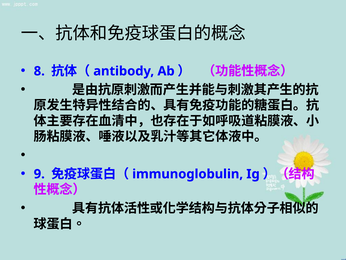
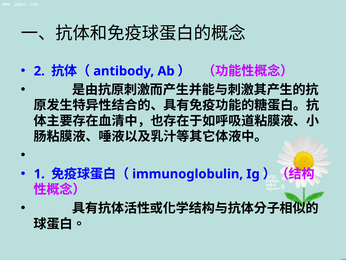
8: 8 -> 2
9: 9 -> 1
